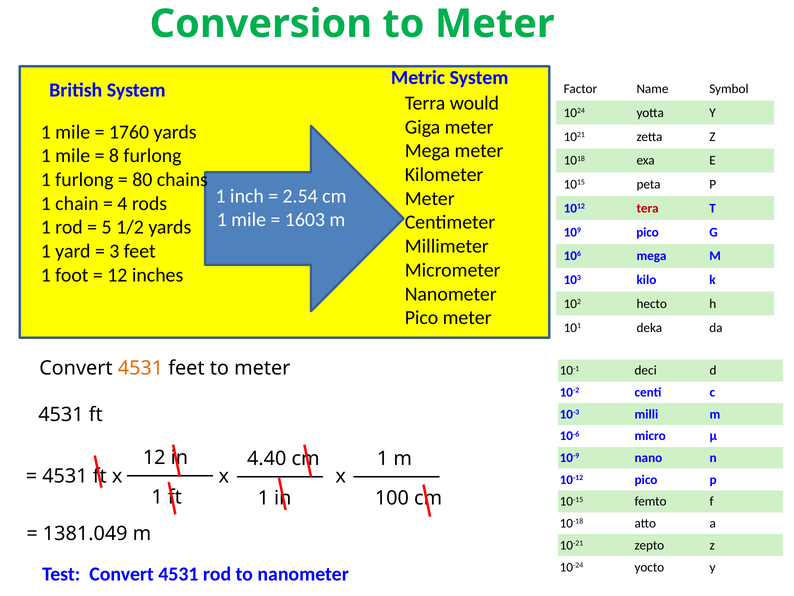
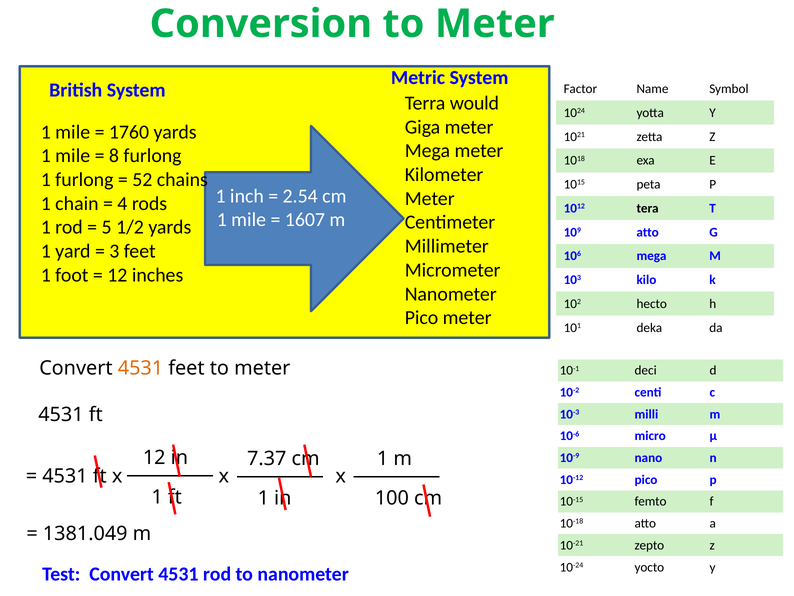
80: 80 -> 52
tera colour: red -> black
1603: 1603 -> 1607
109 pico: pico -> atto
4.40: 4.40 -> 7.37
